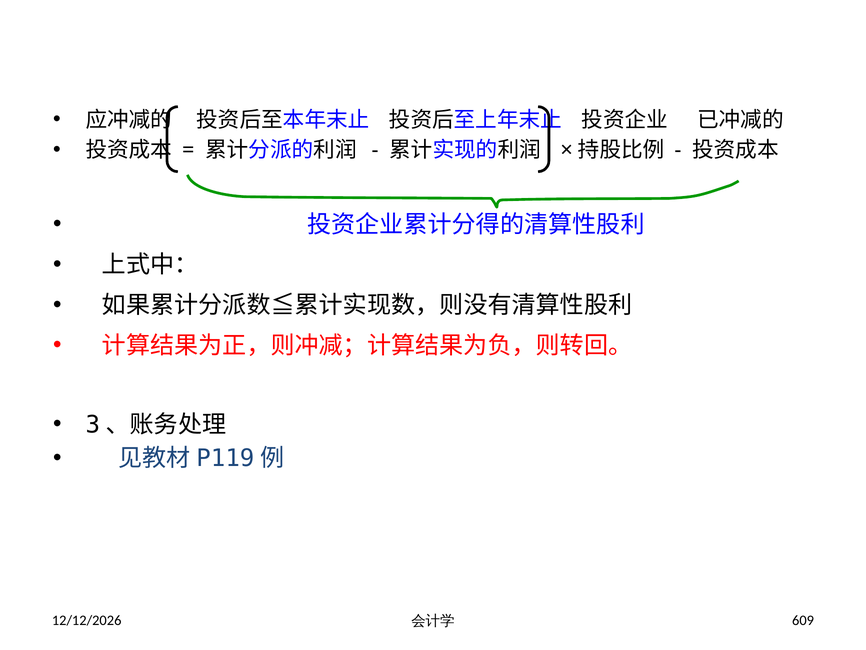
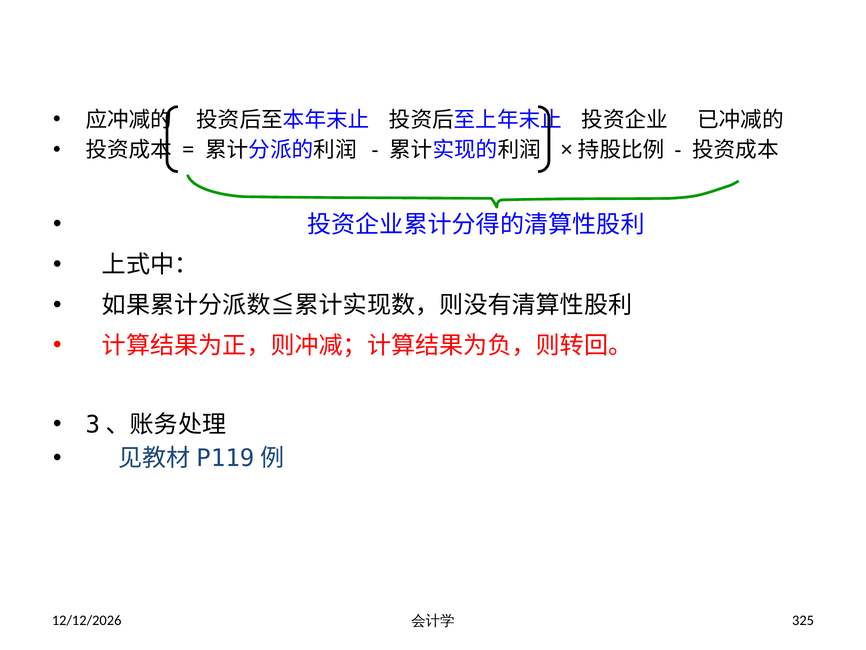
609: 609 -> 325
